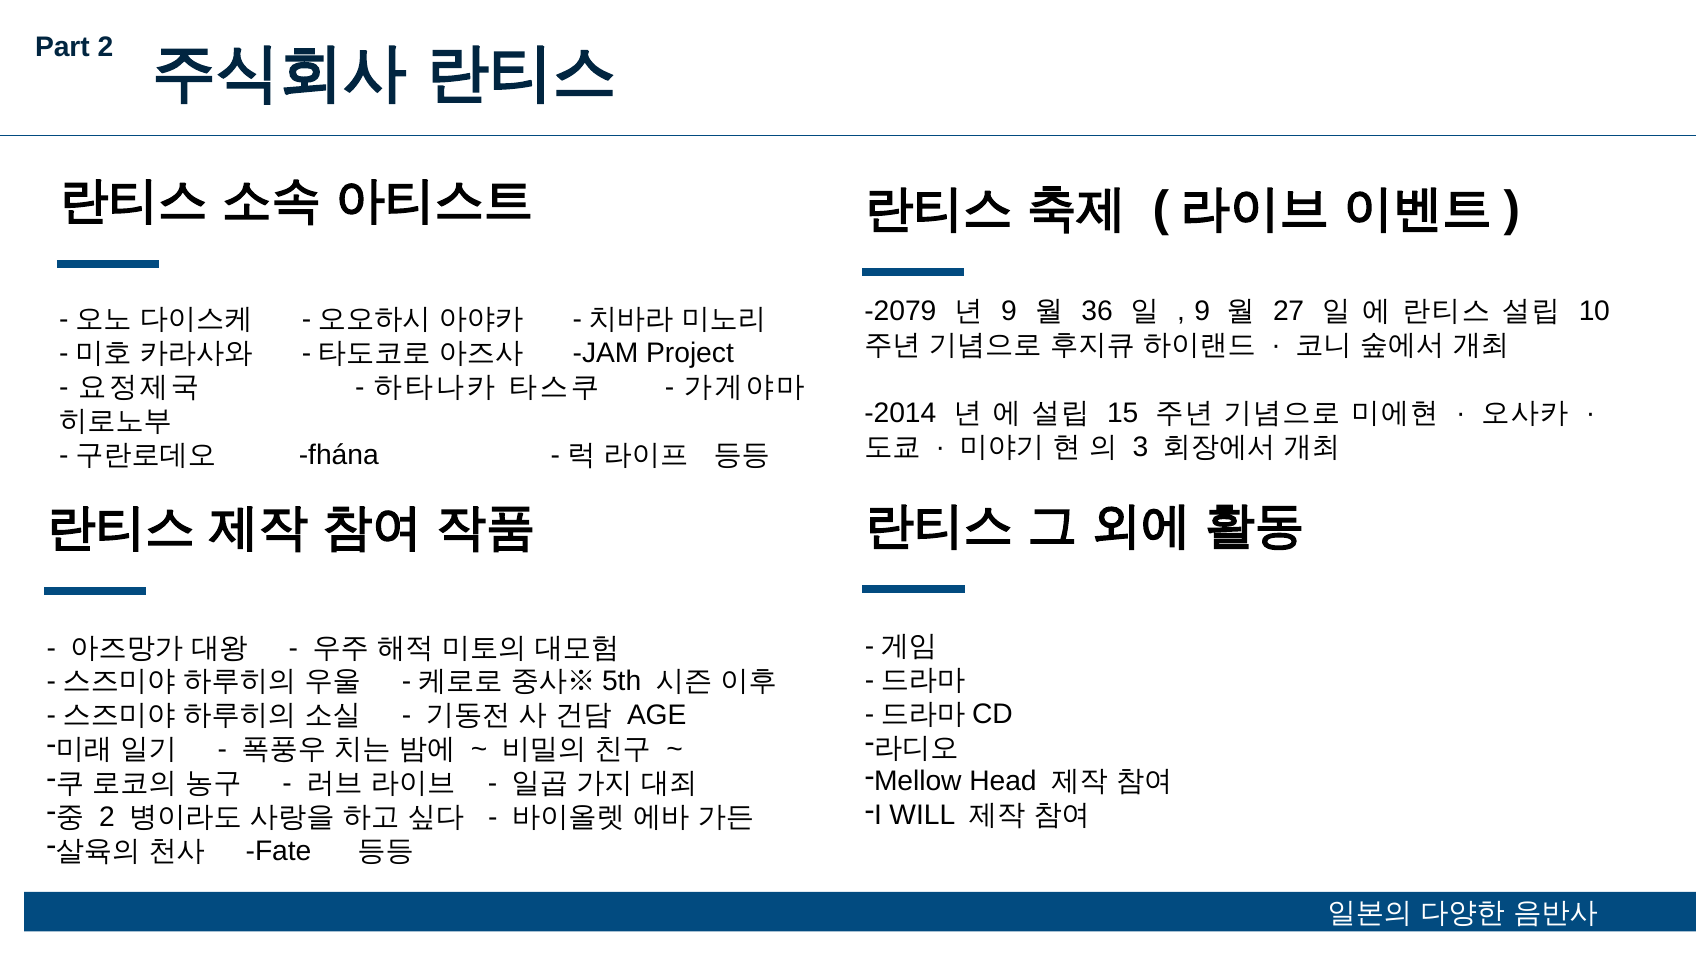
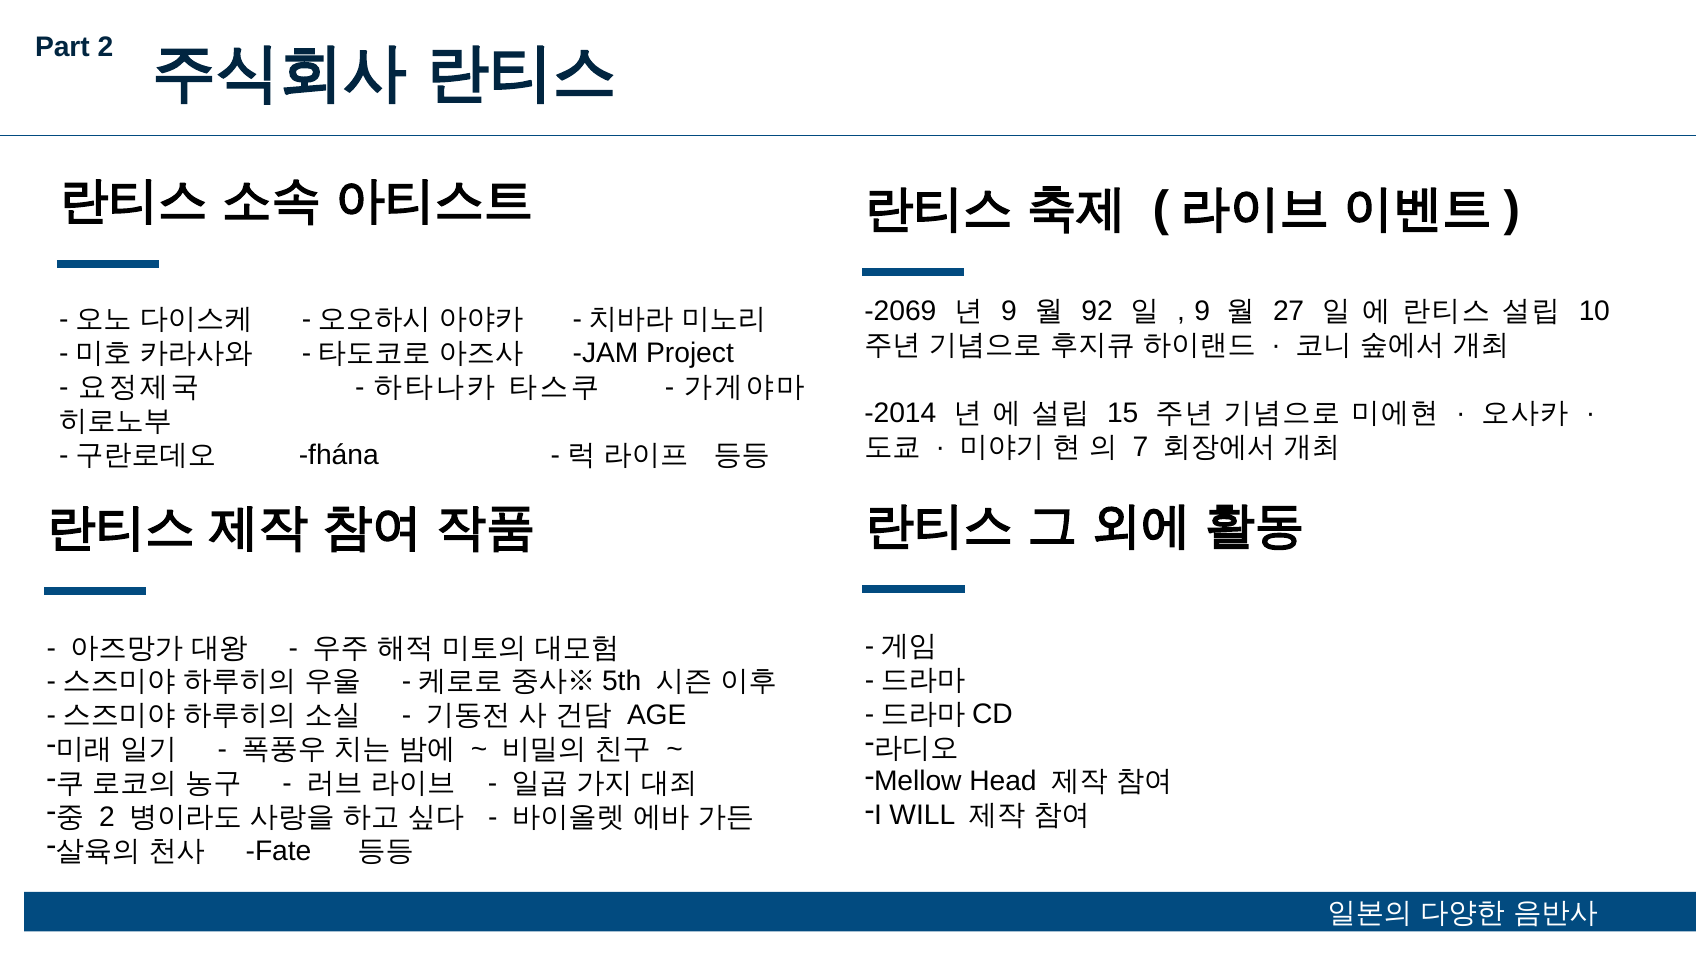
-2079: -2079 -> -2069
36: 36 -> 92
3: 3 -> 7
